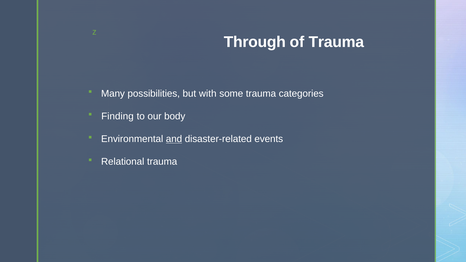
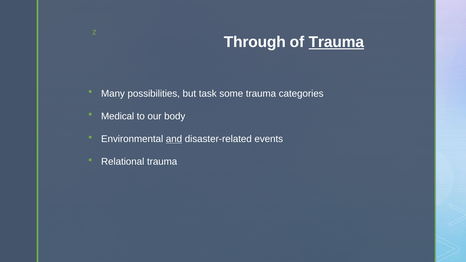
Trauma at (336, 42) underline: none -> present
with: with -> task
Finding: Finding -> Medical
